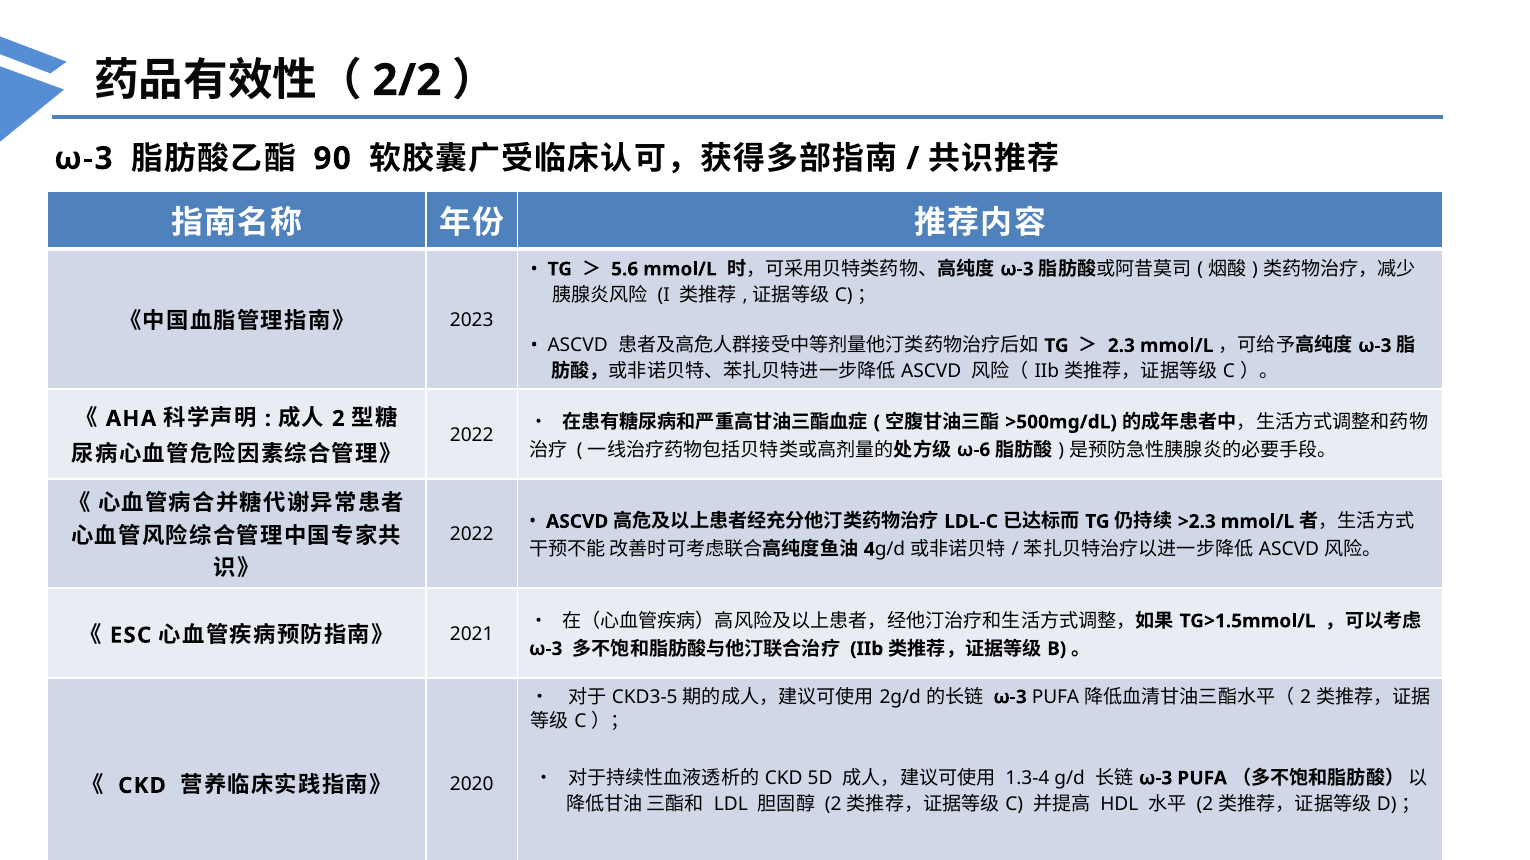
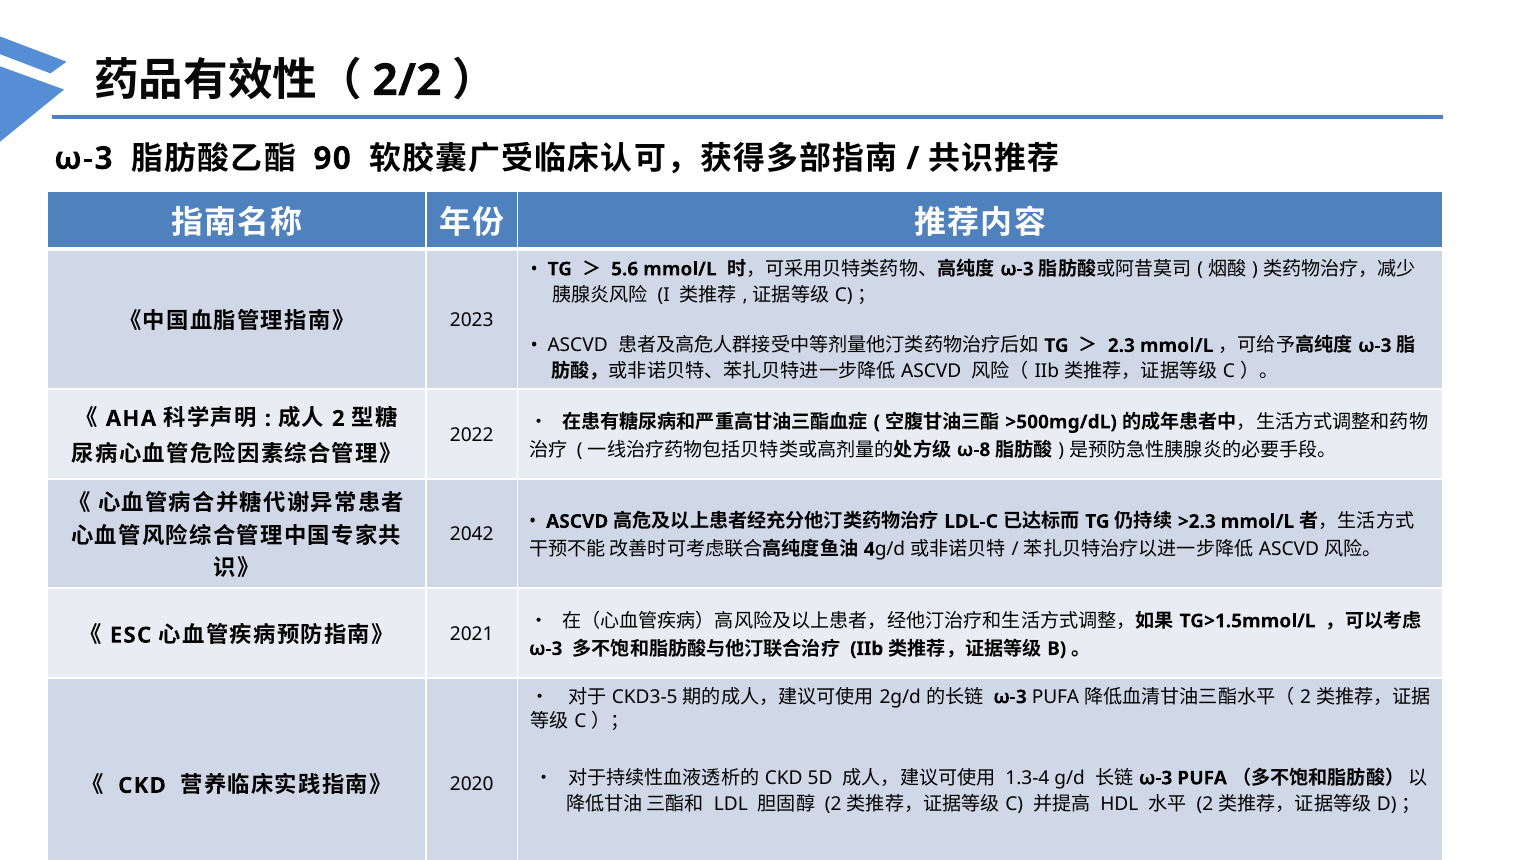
ω-6: ω-6 -> ω-8
2022 at (472, 535): 2022 -> 2042
